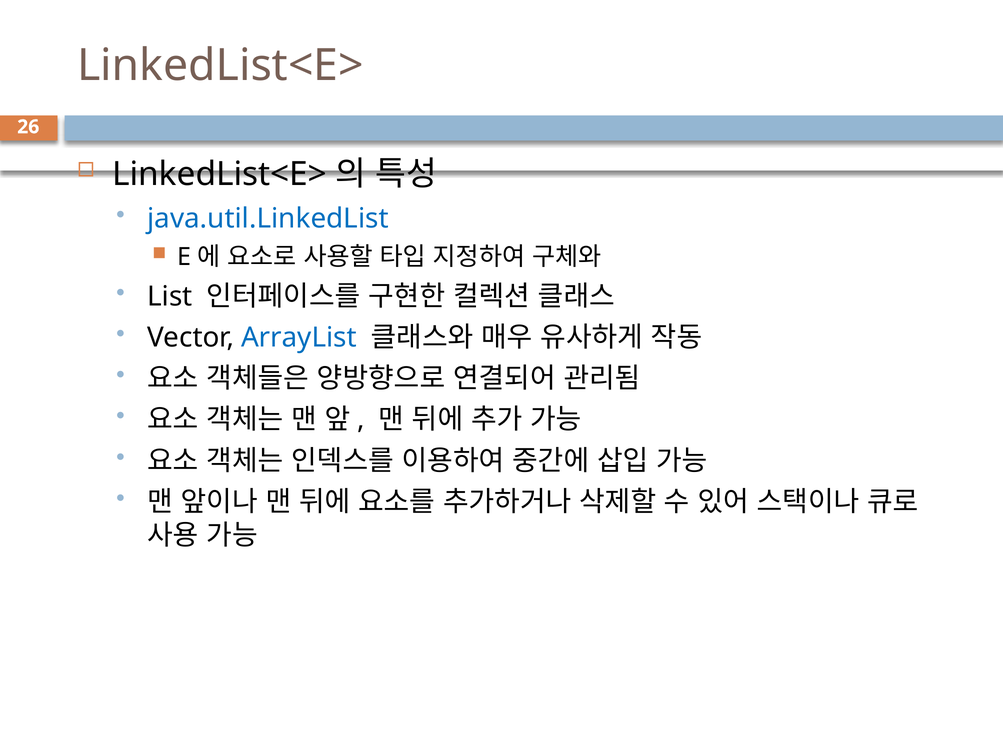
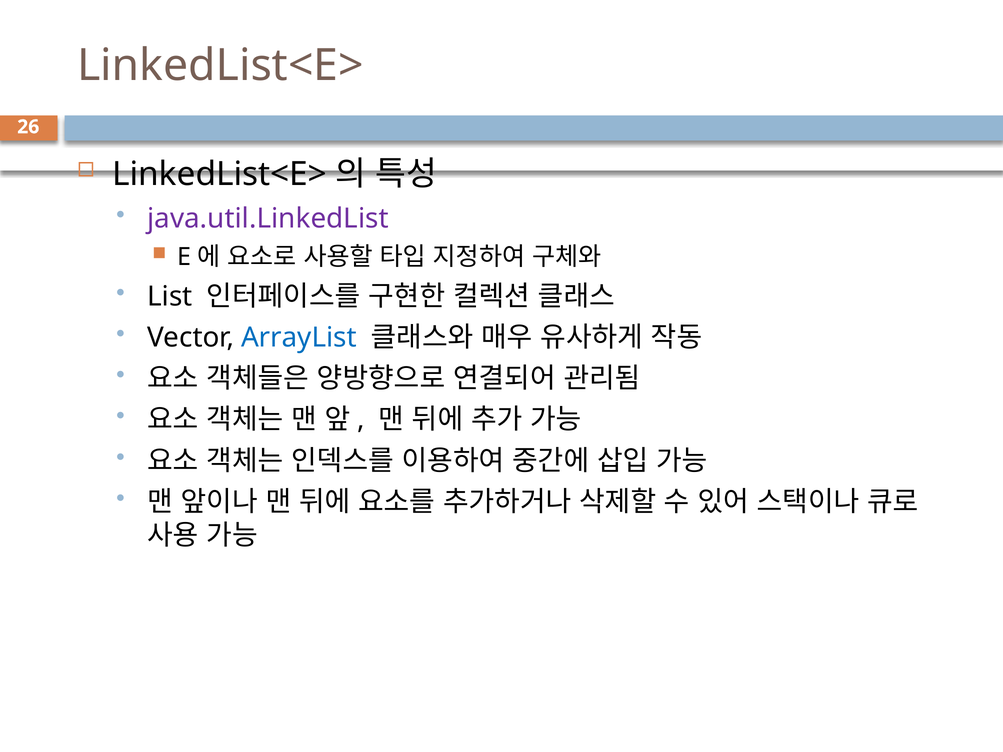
java.util.LinkedList colour: blue -> purple
